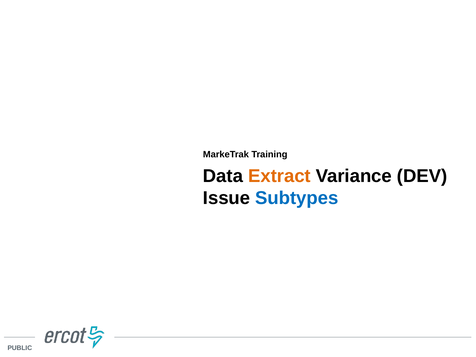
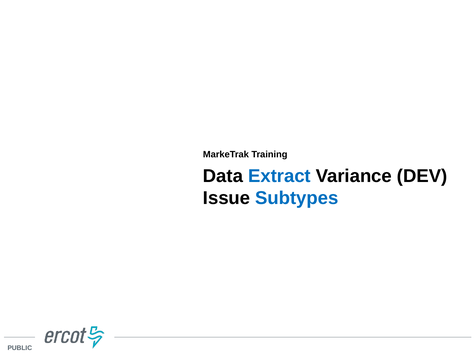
Extract colour: orange -> blue
